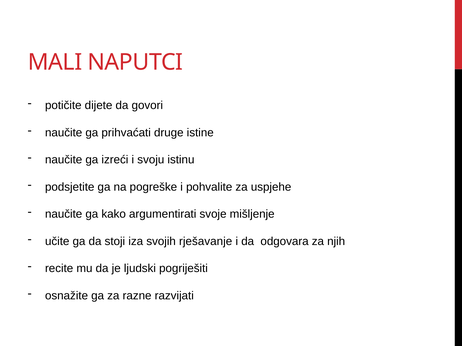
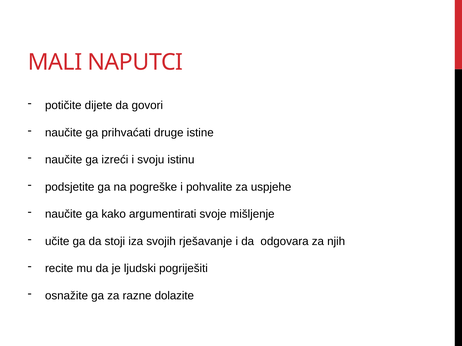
razvijati: razvijati -> dolazite
